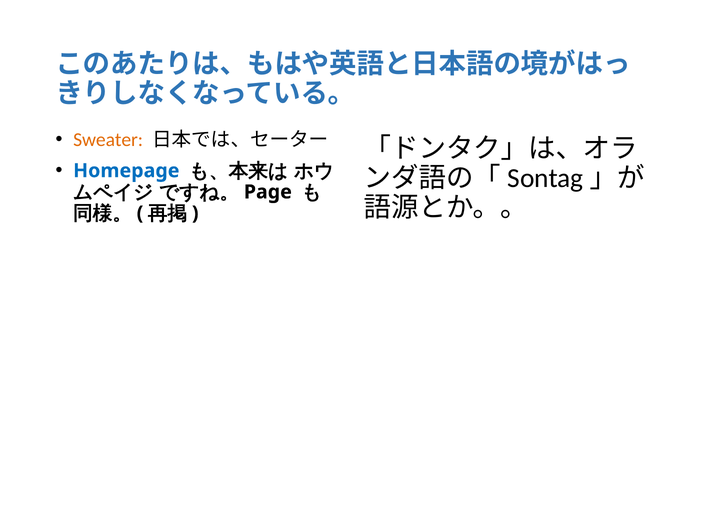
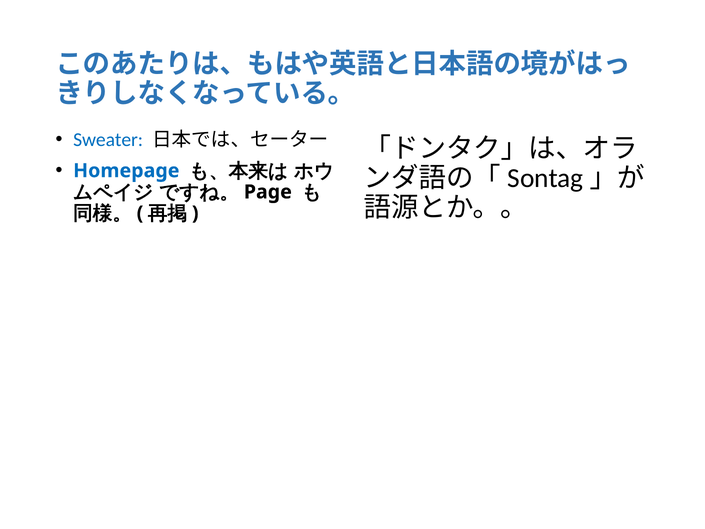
Sweater colour: orange -> blue
